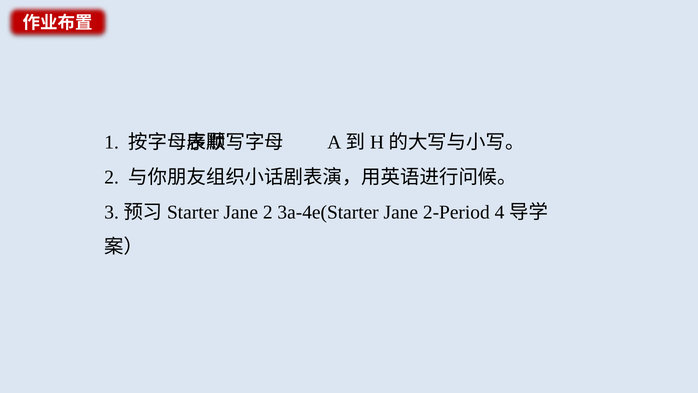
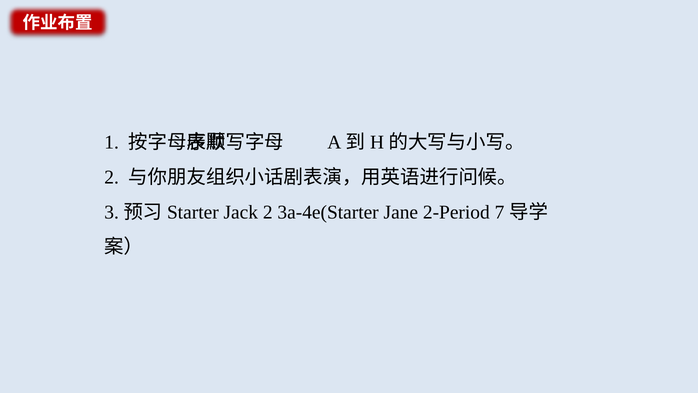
Jane at (241, 212): Jane -> Jack
4: 4 -> 7
